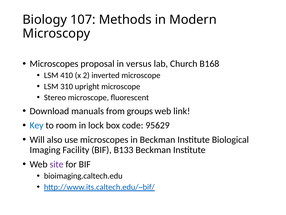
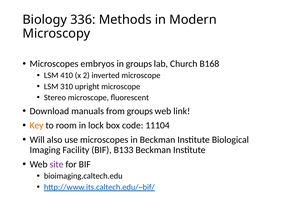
107: 107 -> 336
proposal: proposal -> embryos
in versus: versus -> groups
Key colour: blue -> orange
95629: 95629 -> 11104
